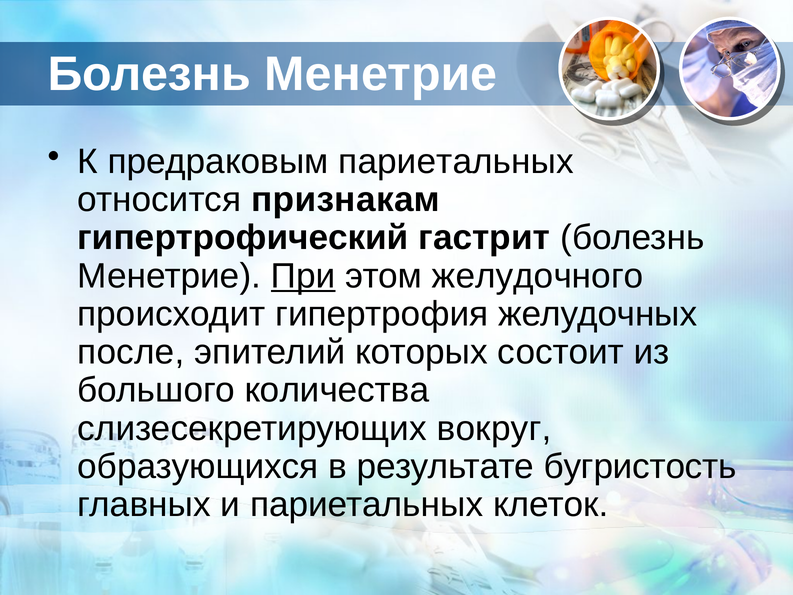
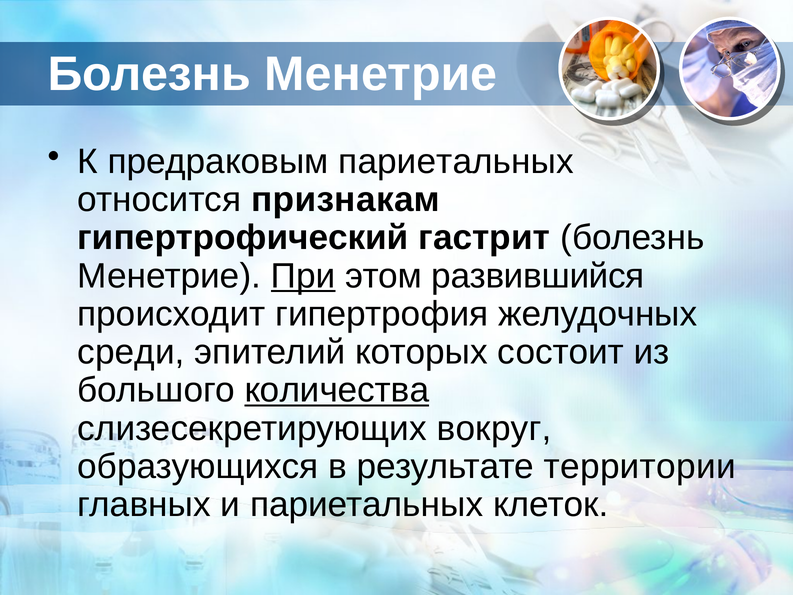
желудочного: желудочного -> развившийся
после: после -> среди
количества underline: none -> present
бугристость: бугристость -> территории
